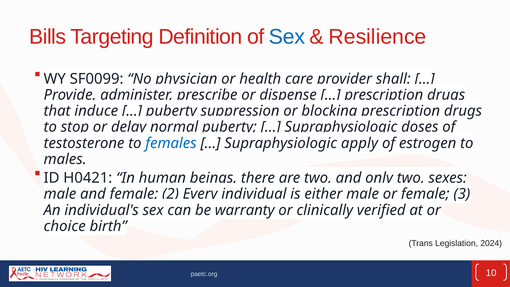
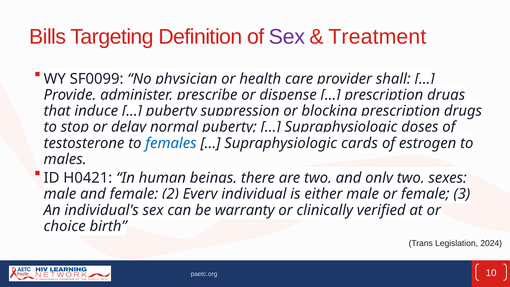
Sex at (287, 37) colour: blue -> purple
Resilience: Resilience -> Treatment
apply: apply -> cards
